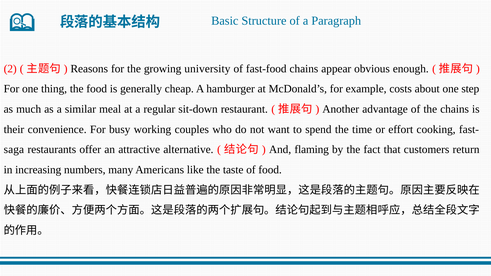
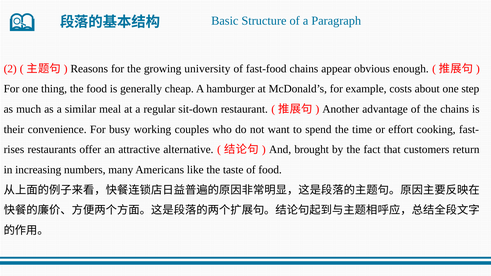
saga: saga -> rises
flaming: flaming -> brought
